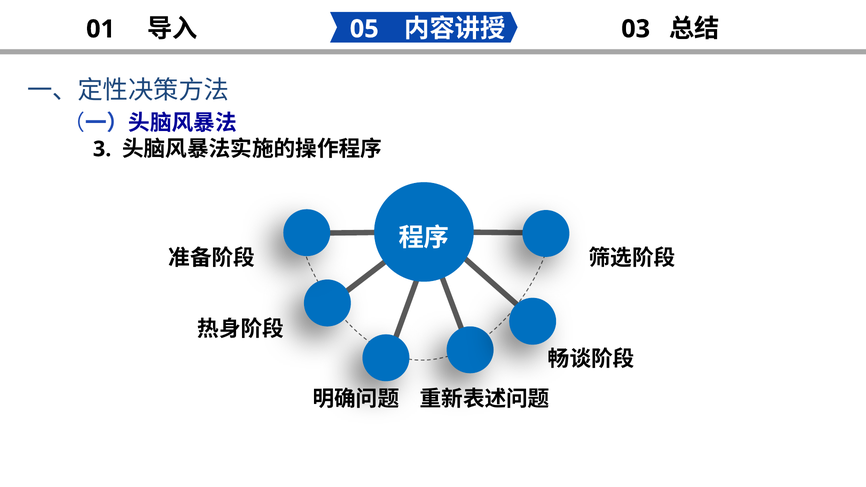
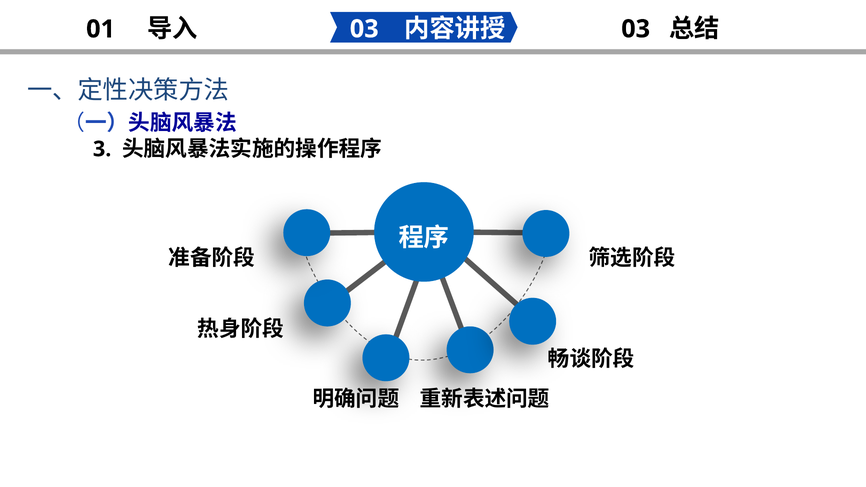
05 at (364, 29): 05 -> 03
